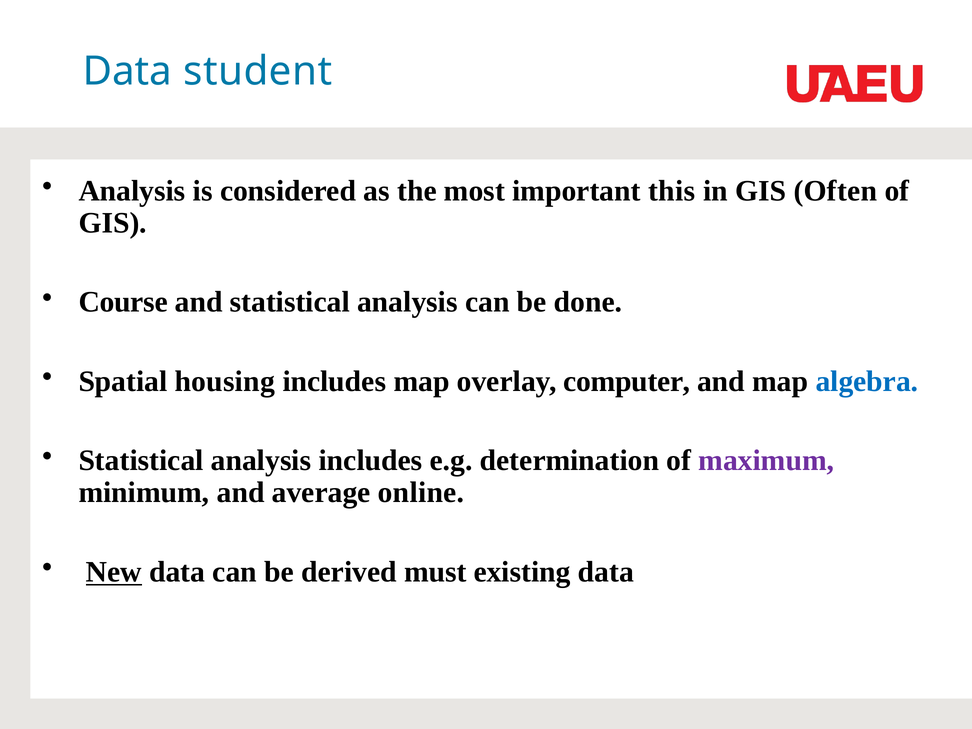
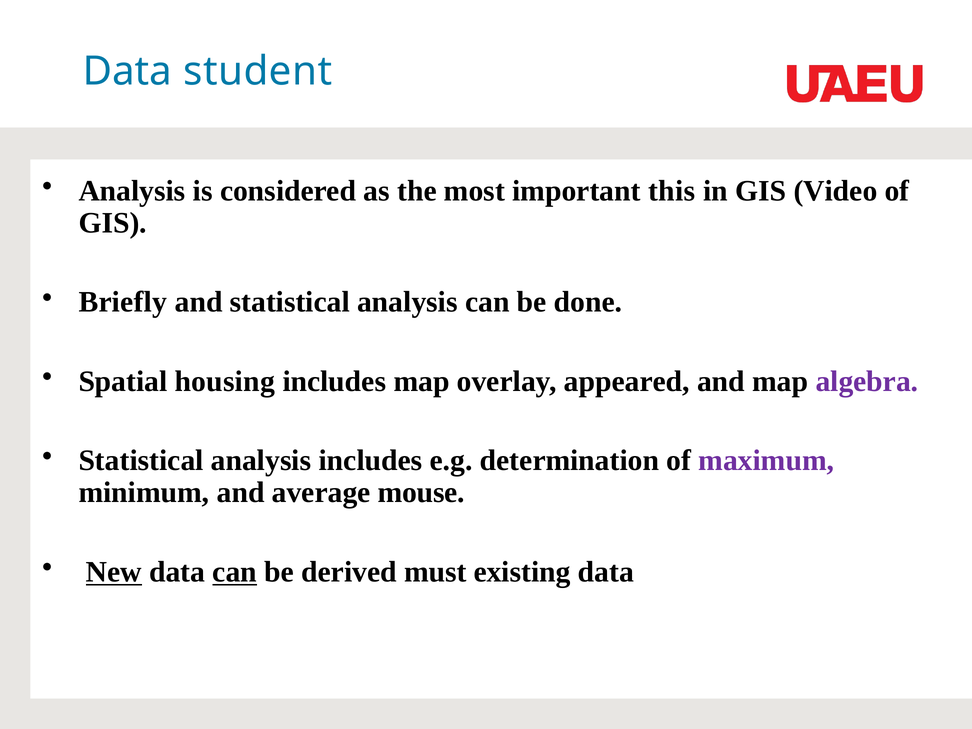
Often: Often -> Video
Course: Course -> Briefly
computer: computer -> appeared
algebra colour: blue -> purple
online: online -> mouse
can at (235, 572) underline: none -> present
